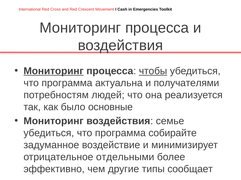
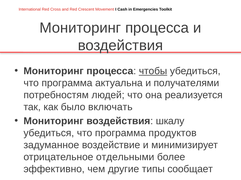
Мониторинг at (54, 71) underline: present -> none
основные: основные -> включать
семье: семье -> шкалу
собирайте: собирайте -> продуктов
